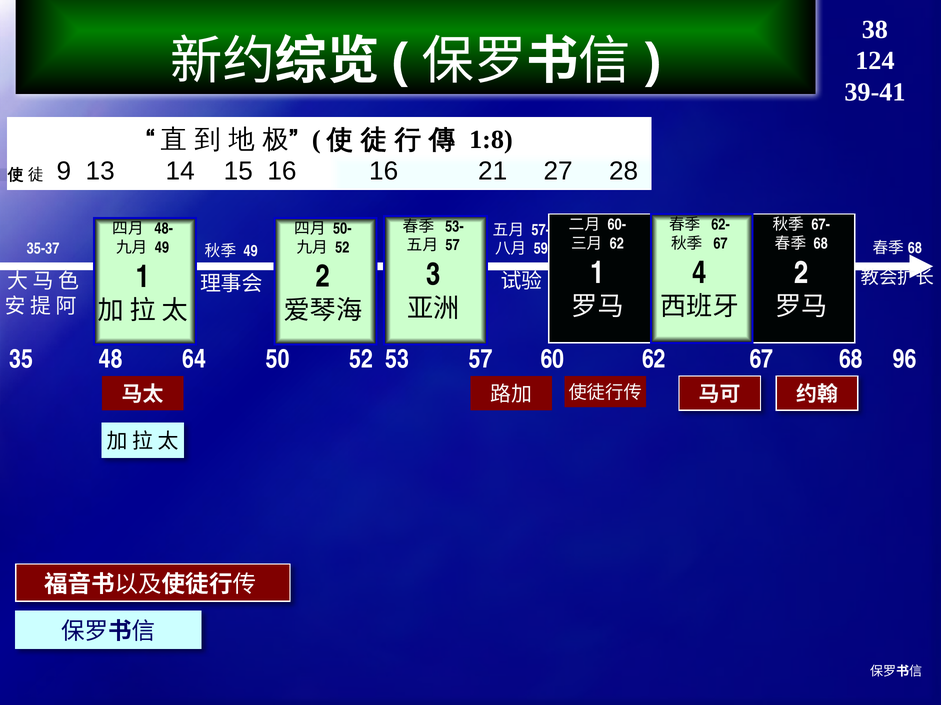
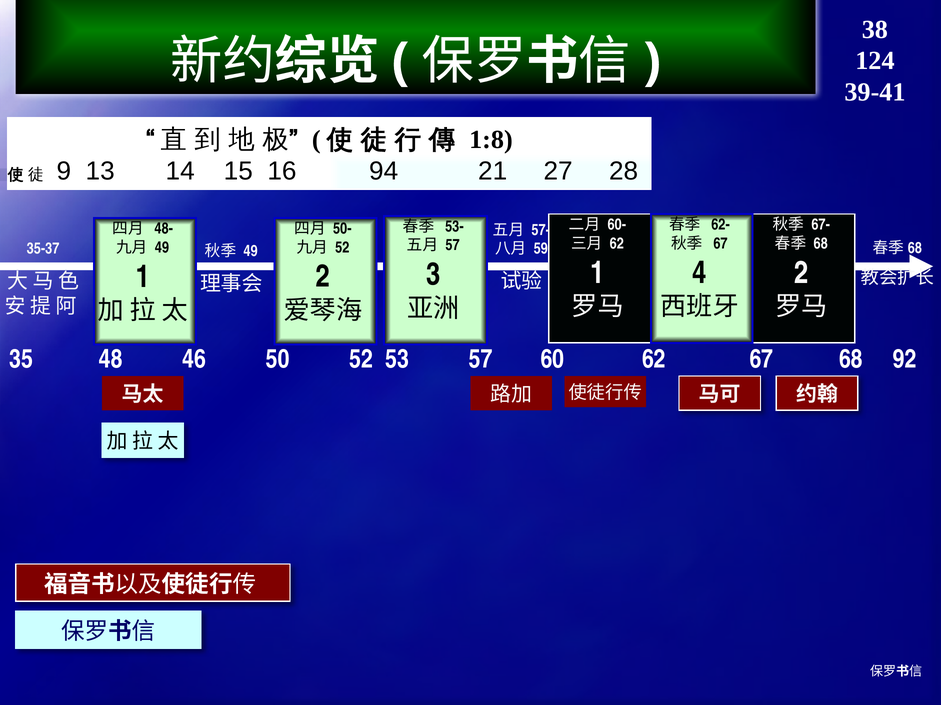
16 16: 16 -> 94
64: 64 -> 46
96: 96 -> 92
